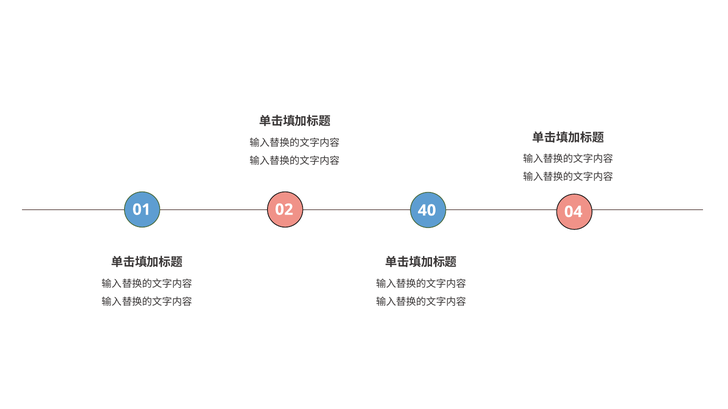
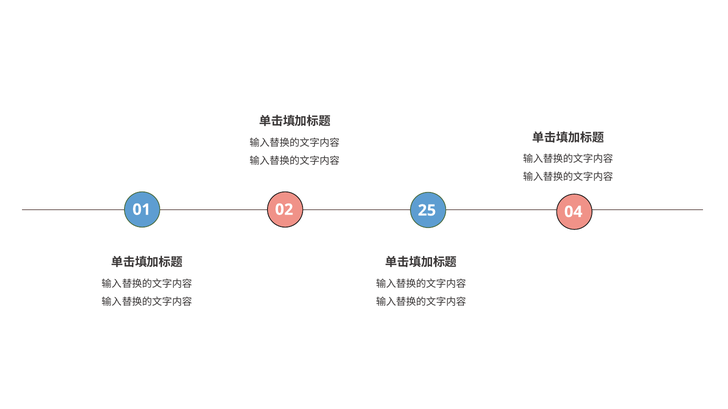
40: 40 -> 25
